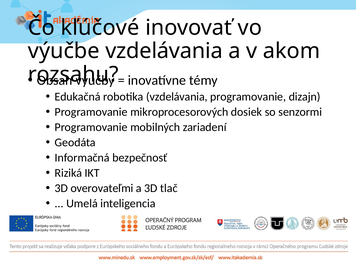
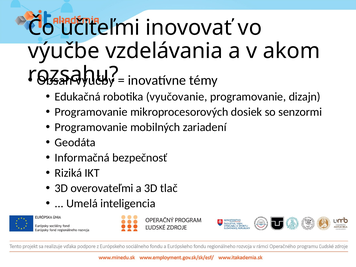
kľúčové: kľúčové -> učiteľmi
robotika vzdelávania: vzdelávania -> vyučovanie
